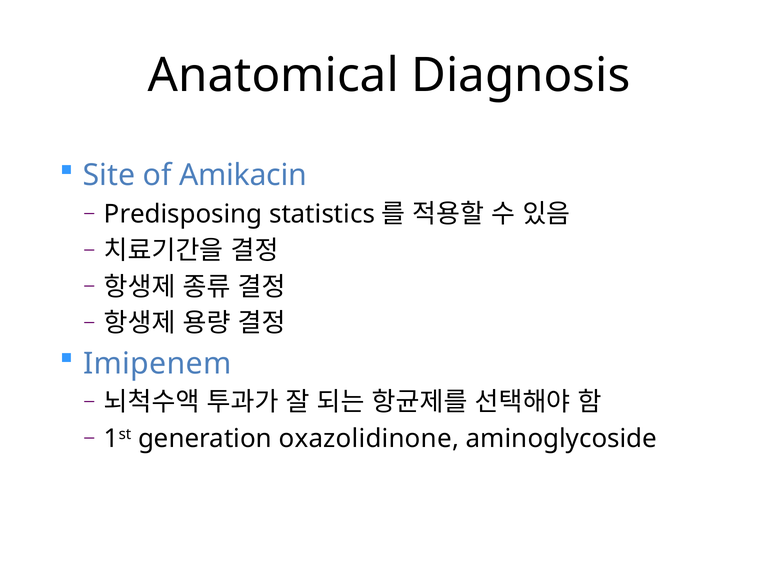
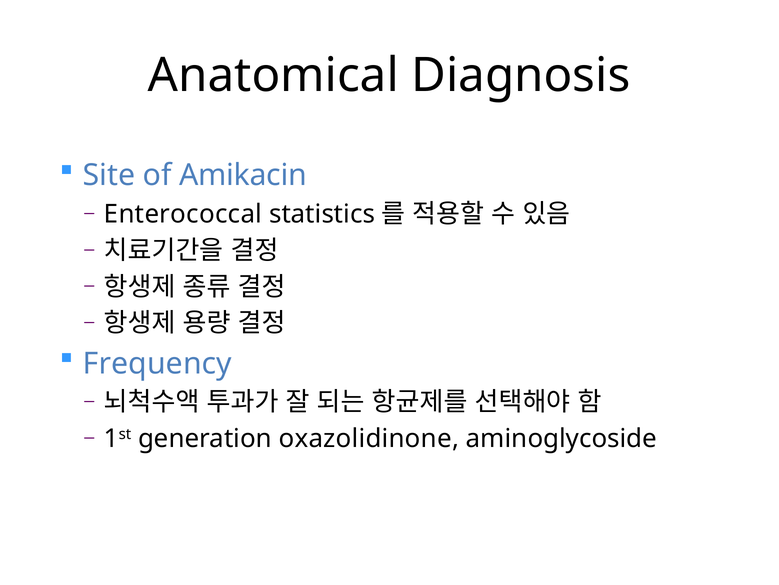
Predisposing: Predisposing -> Enterococcal
Imipenem: Imipenem -> Frequency
